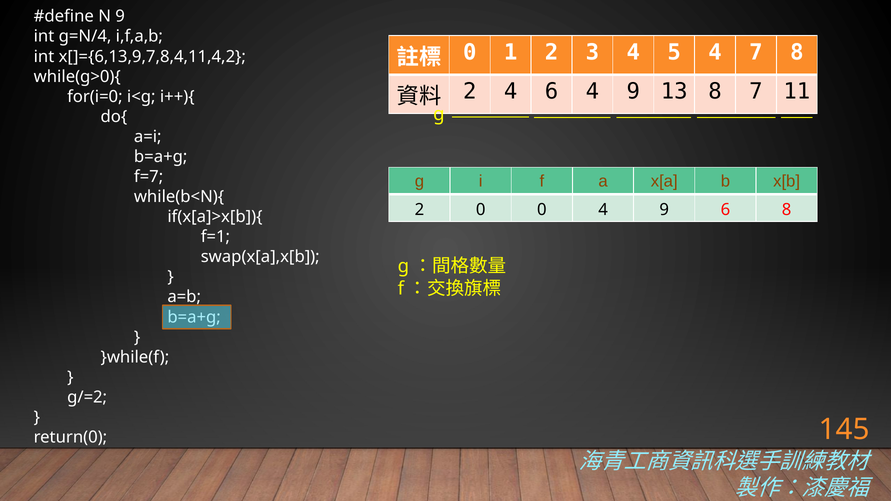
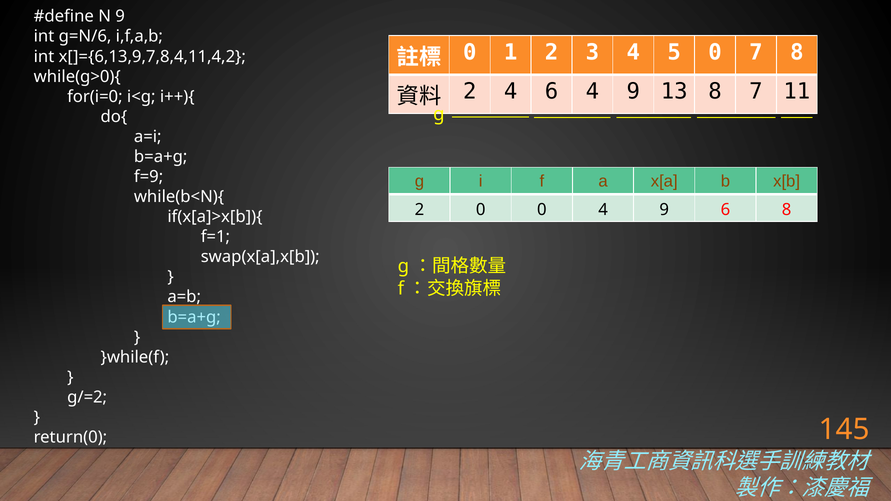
g=N/4: g=N/4 -> g=N/6
5 4: 4 -> 0
f=7: f=7 -> f=9
